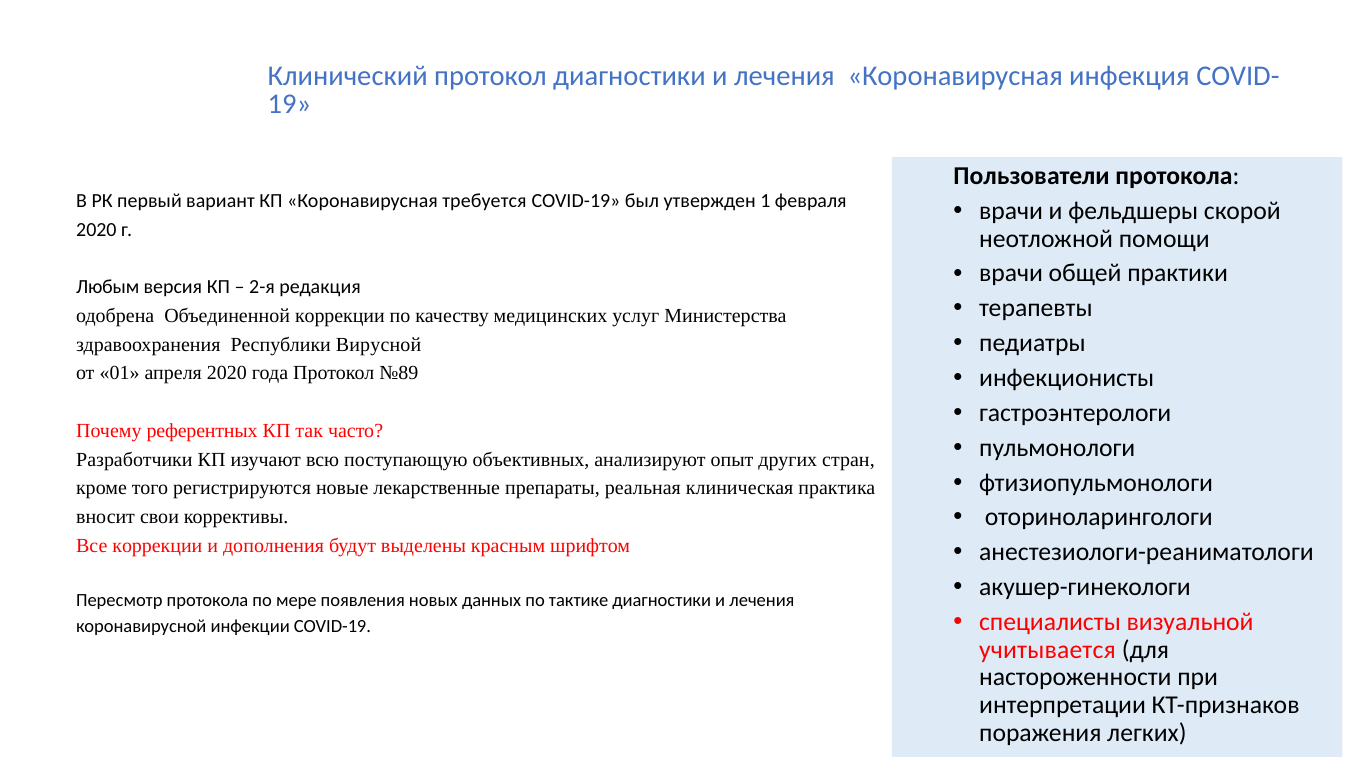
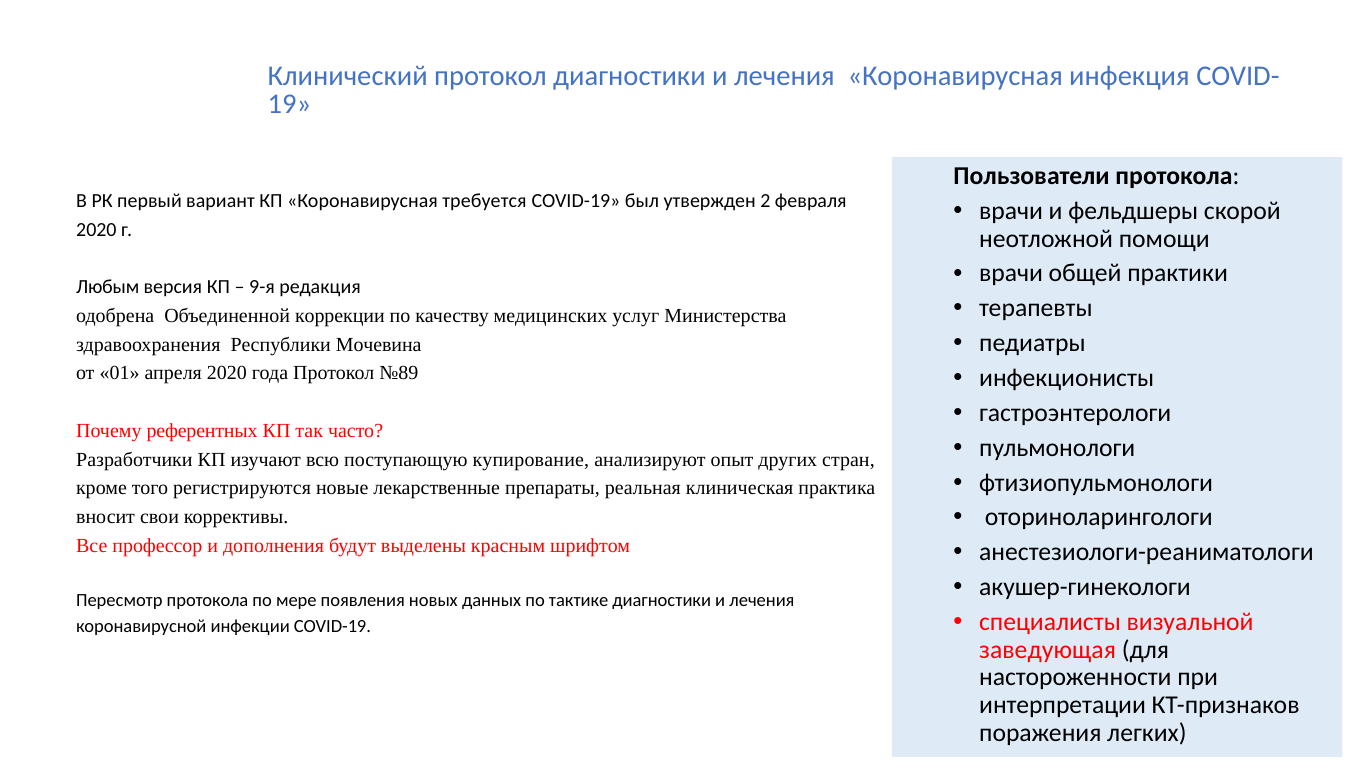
1: 1 -> 2
2-я: 2-я -> 9-я
Вирусной: Вирусной -> Мочевина
объективных: объективных -> купирование
Все коррекции: коррекции -> профессор
учитывается: учитывается -> заведующая
